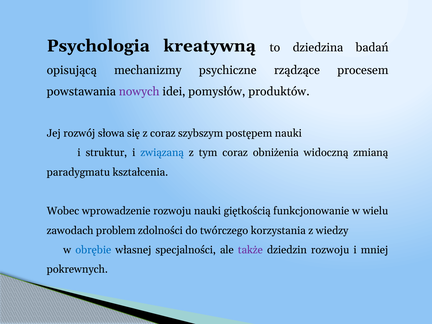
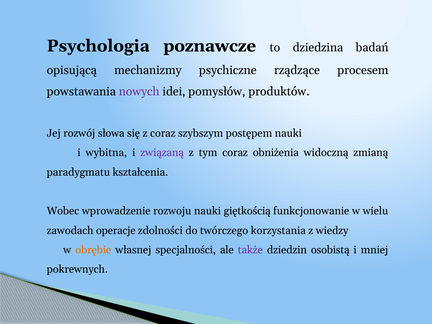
kreatywną: kreatywną -> poznawcze
struktur: struktur -> wybitna
związaną colour: blue -> purple
problem: problem -> operacje
obrębie colour: blue -> orange
dziedzin rozwoju: rozwoju -> osobistą
